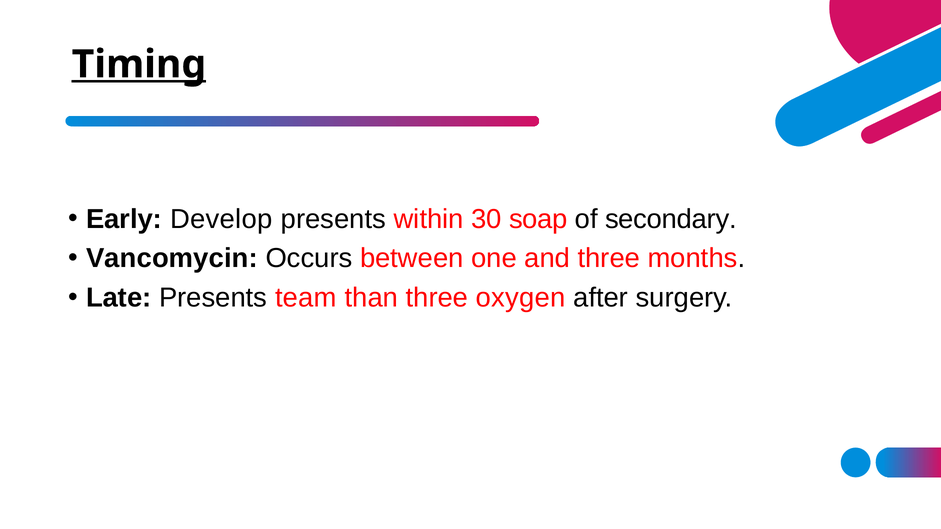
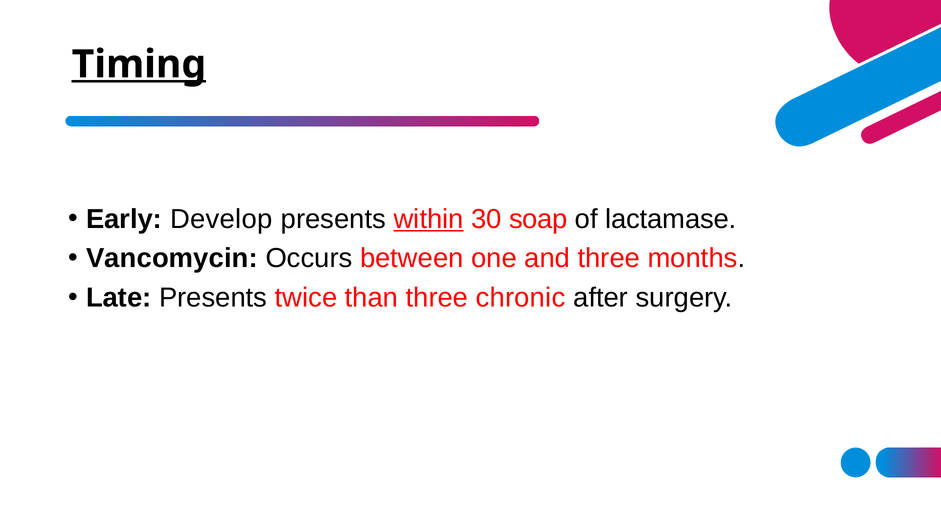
within underline: none -> present
secondary: secondary -> lactamase
team: team -> twice
oxygen: oxygen -> chronic
